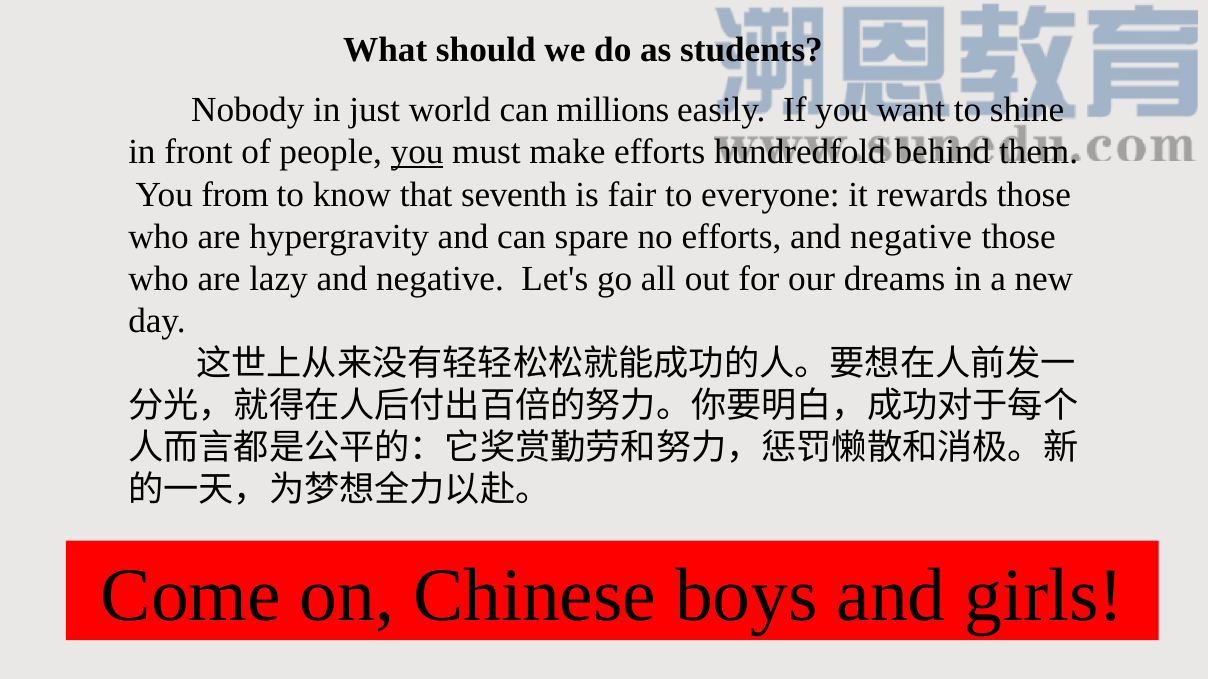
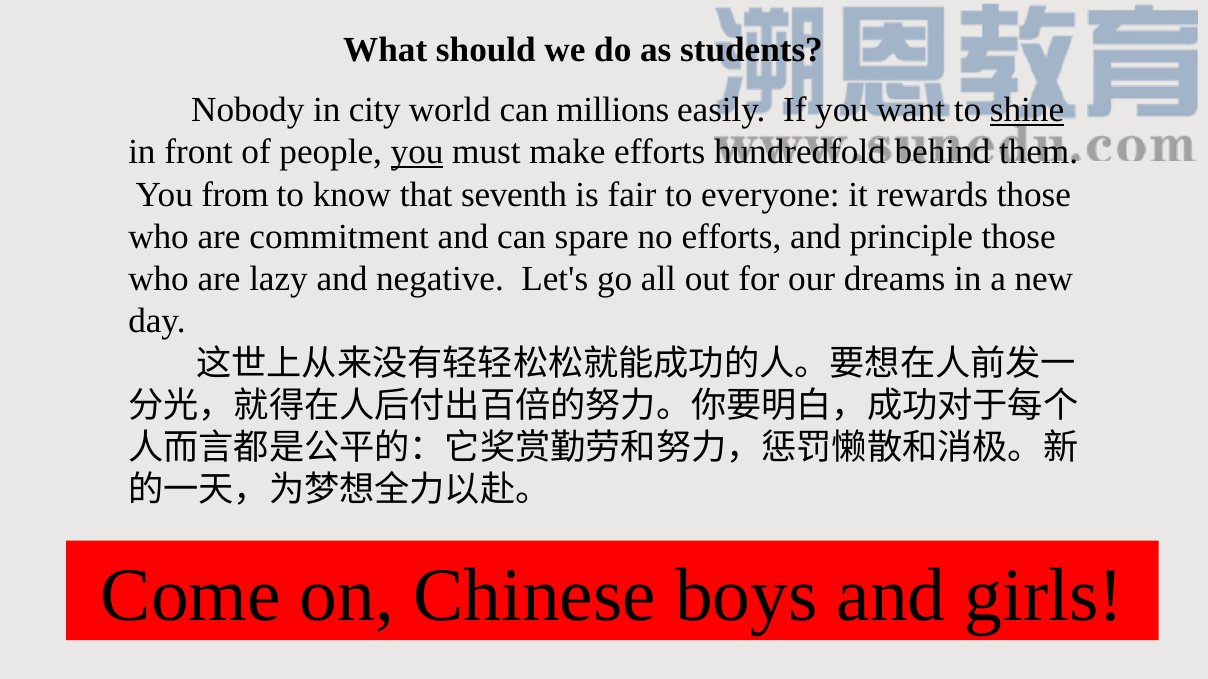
just: just -> city
shine underline: none -> present
hypergravity: hypergravity -> commitment
efforts and negative: negative -> principle
